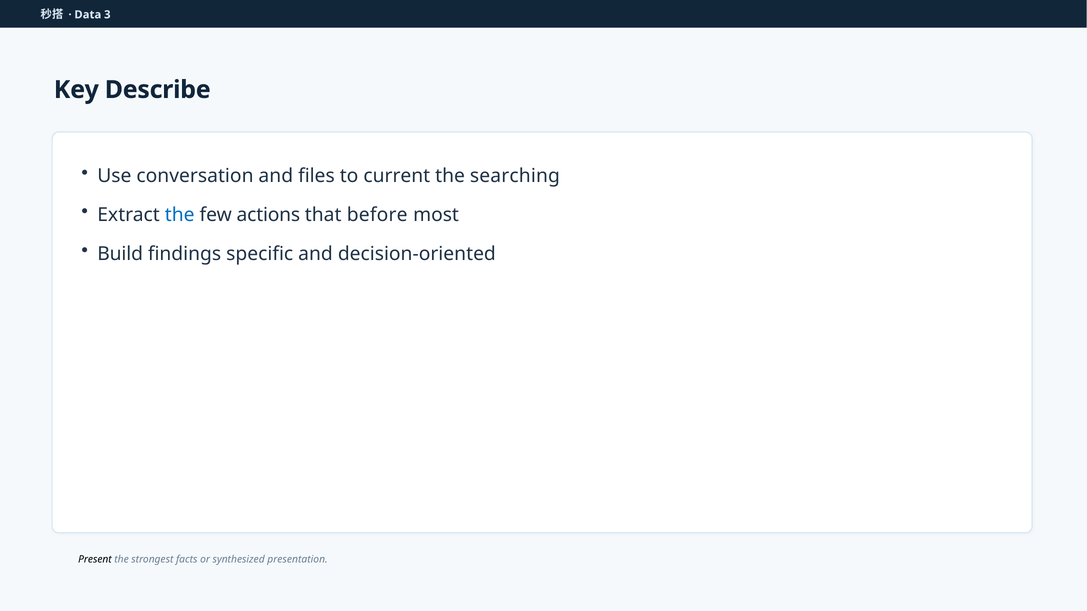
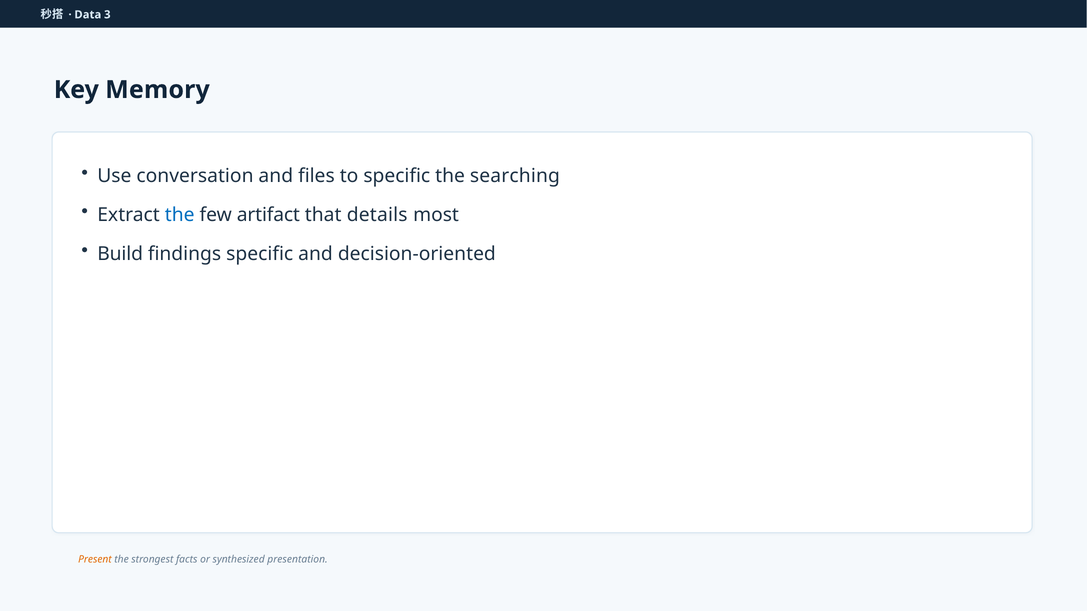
Describe: Describe -> Memory
to current: current -> specific
actions: actions -> artifact
before: before -> details
Present colour: black -> orange
